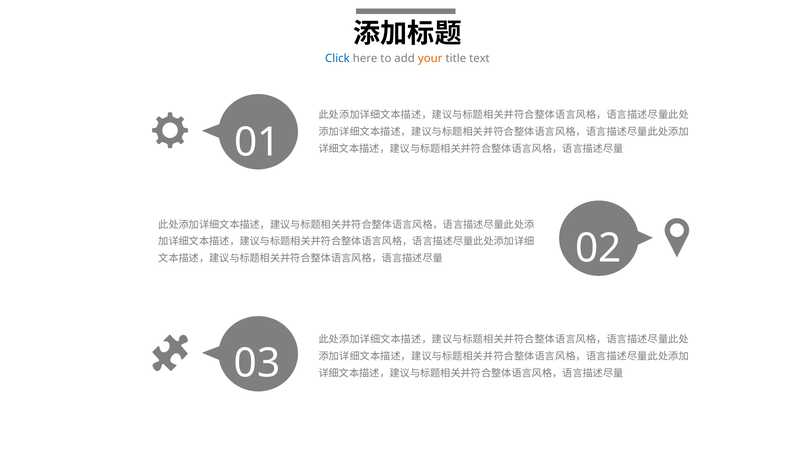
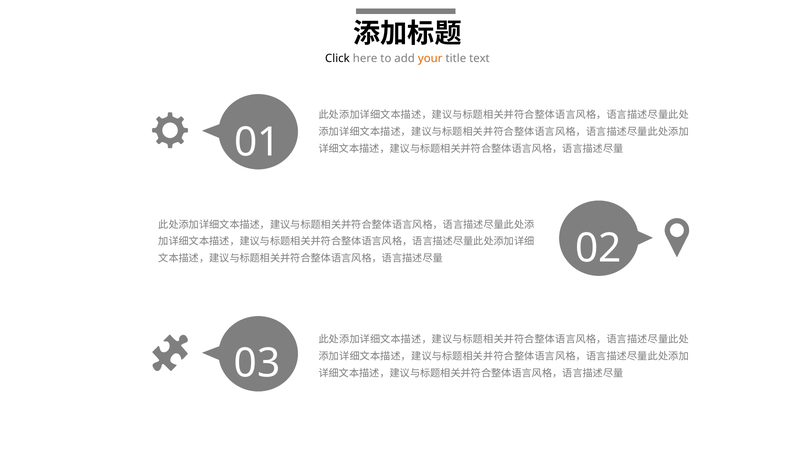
Click colour: blue -> black
